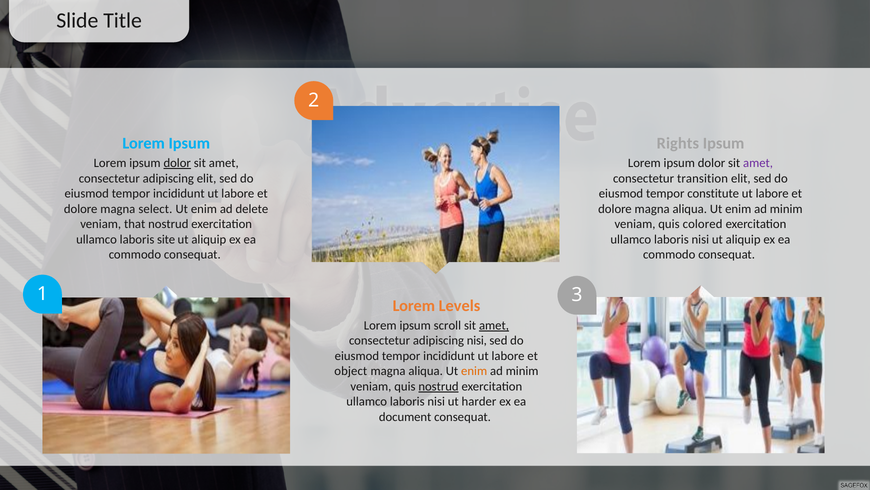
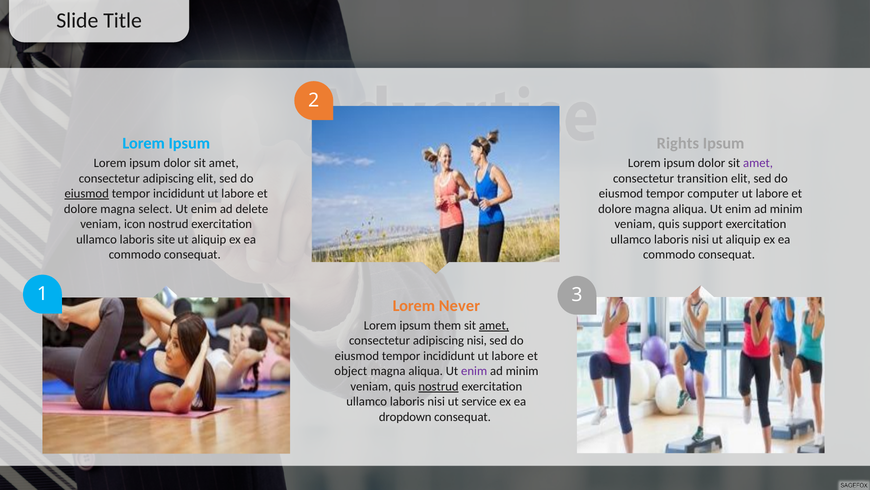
dolor at (177, 163) underline: present -> none
eiusmod at (87, 193) underline: none -> present
constitute: constitute -> computer
that: that -> icon
colored: colored -> support
Levels: Levels -> Never
scroll: scroll -> them
enim at (474, 371) colour: orange -> purple
harder: harder -> service
document: document -> dropdown
